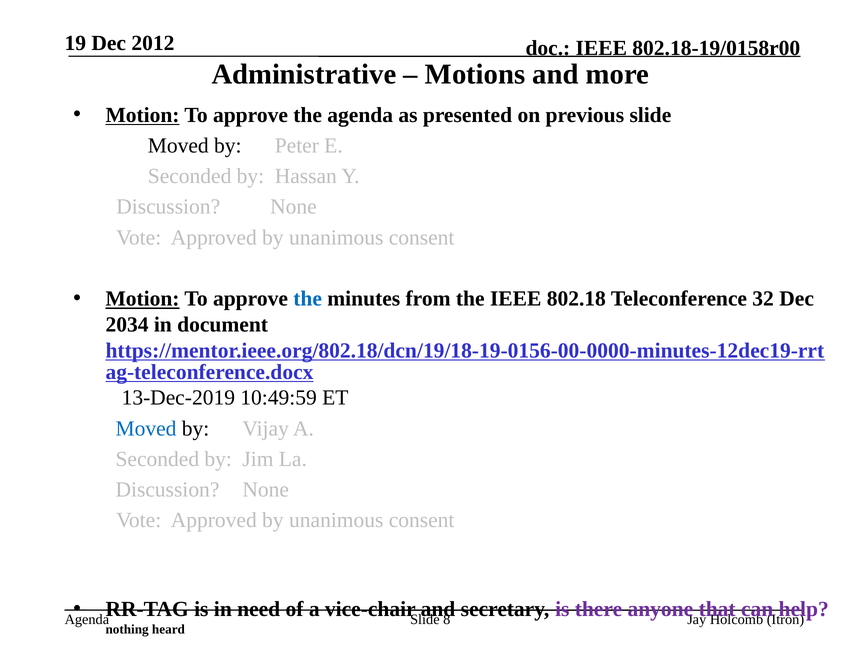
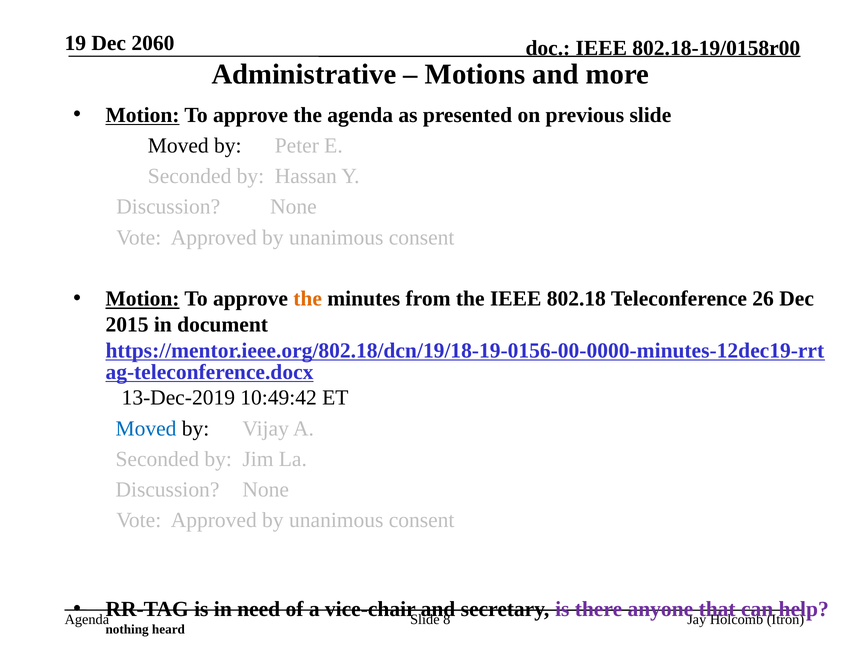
2012: 2012 -> 2060
the at (308, 299) colour: blue -> orange
32: 32 -> 26
2034: 2034 -> 2015
10:49:59: 10:49:59 -> 10:49:42
